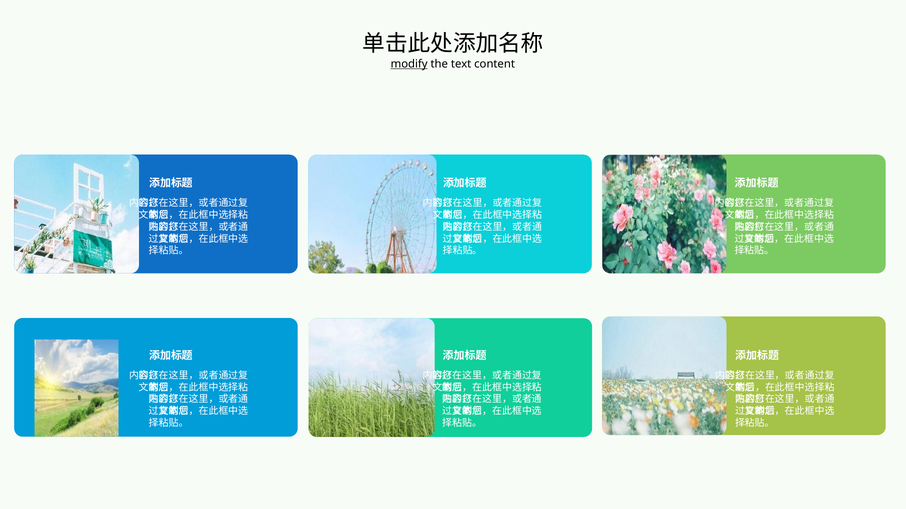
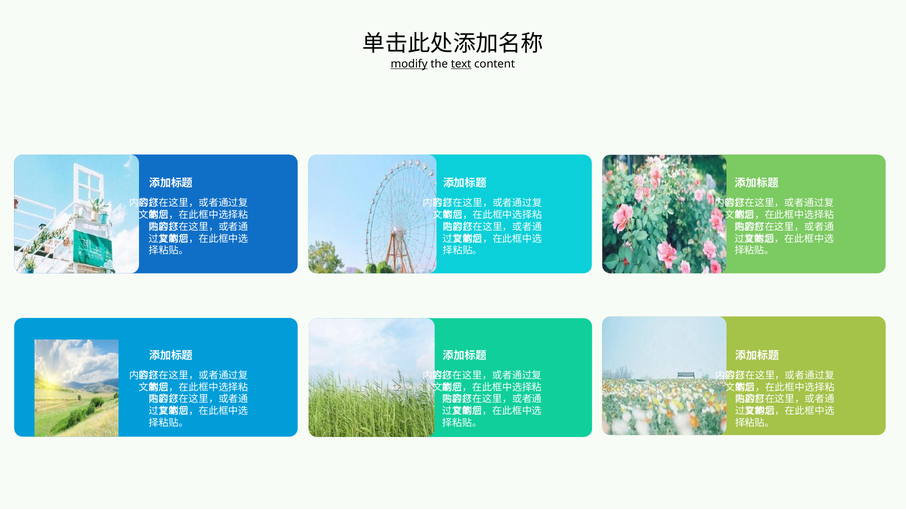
text underline: none -> present
